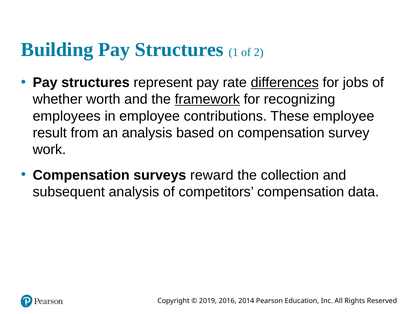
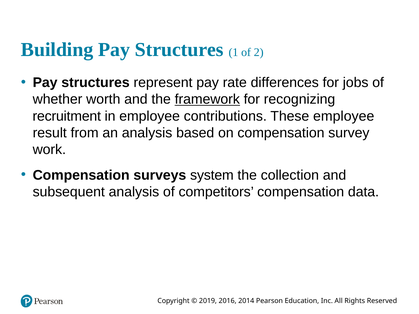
differences underline: present -> none
employees: employees -> recruitment
reward: reward -> system
